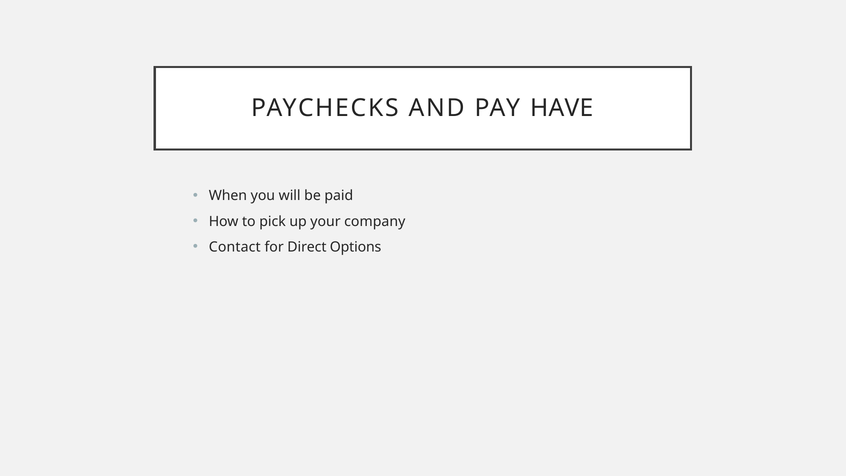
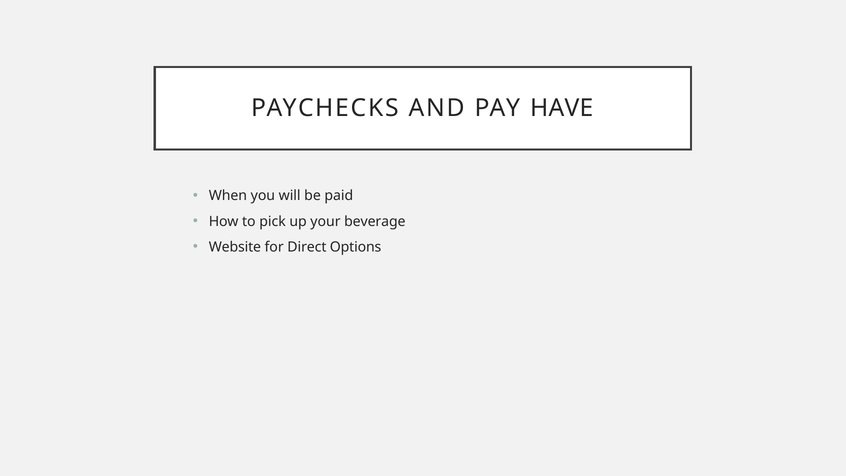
company: company -> beverage
Contact: Contact -> Website
